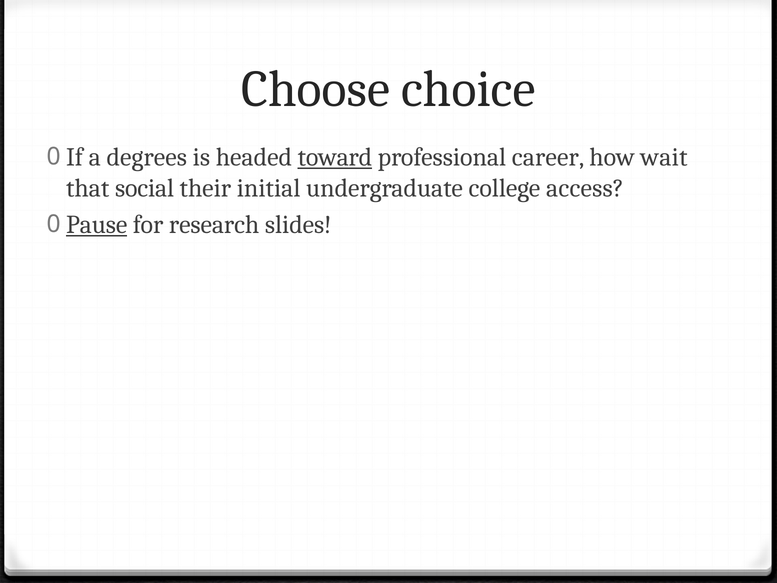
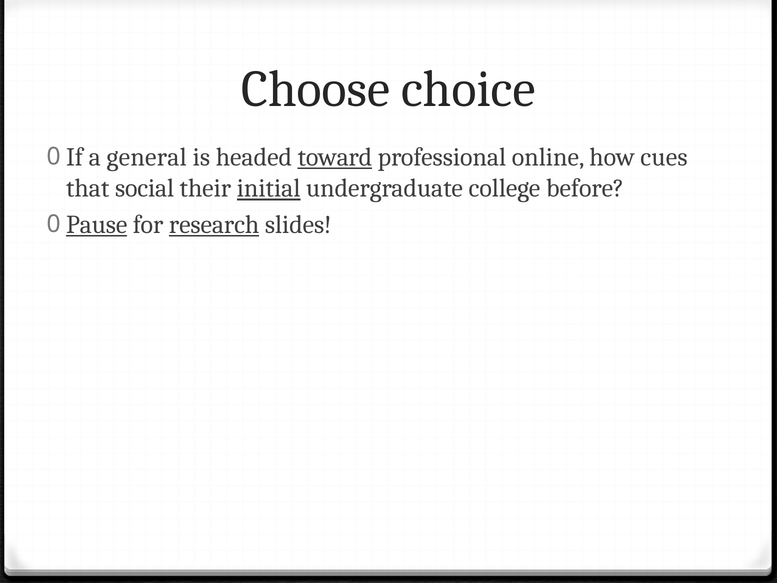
degrees: degrees -> general
career: career -> online
wait: wait -> cues
initial underline: none -> present
access: access -> before
research underline: none -> present
